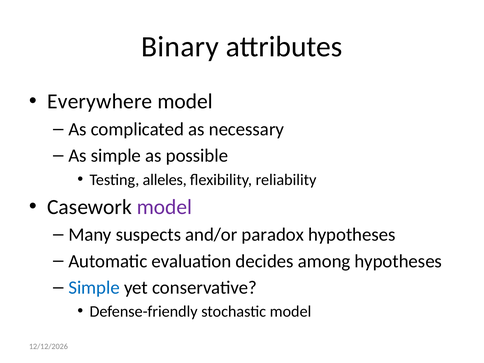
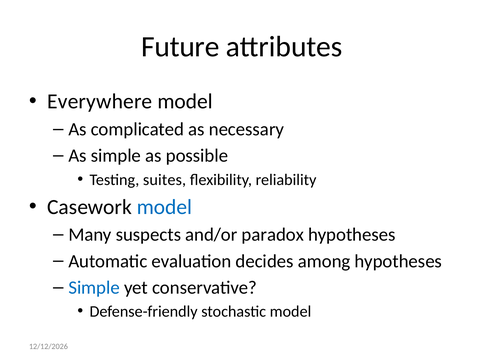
Binary: Binary -> Future
alleles: alleles -> suites
model at (164, 207) colour: purple -> blue
